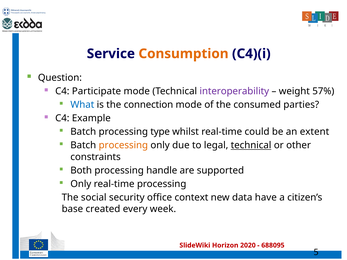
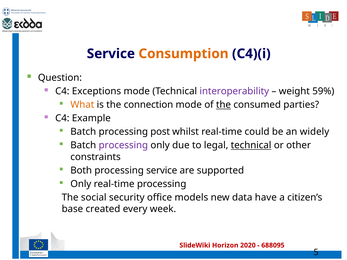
Participate: Participate -> Exceptions
57%: 57% -> 59%
What colour: blue -> orange
the at (223, 105) underline: none -> present
type: type -> post
extent: extent -> widely
processing at (123, 145) colour: orange -> purple
processing handle: handle -> service
context: context -> models
